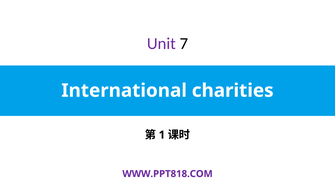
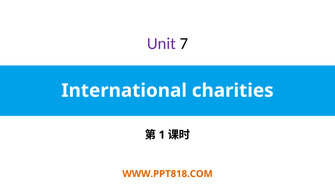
WWW.PPT818.COM colour: purple -> orange
